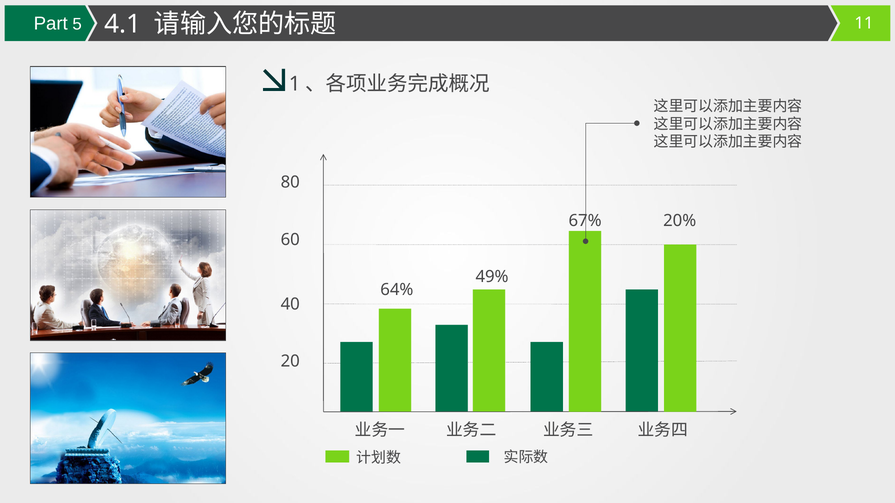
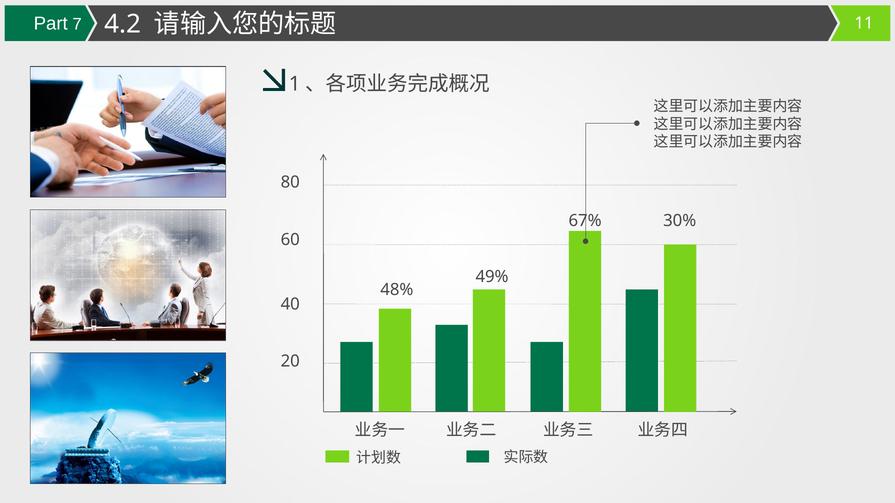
5: 5 -> 7
4.1: 4.1 -> 4.2
20%: 20% -> 30%
64%: 64% -> 48%
